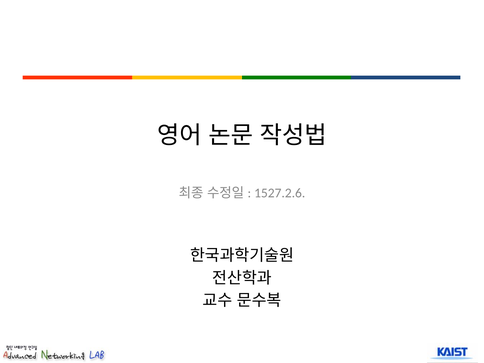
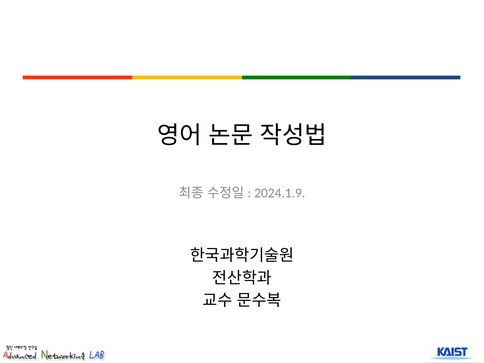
1527.2.6: 1527.2.6 -> 2024.1.9
